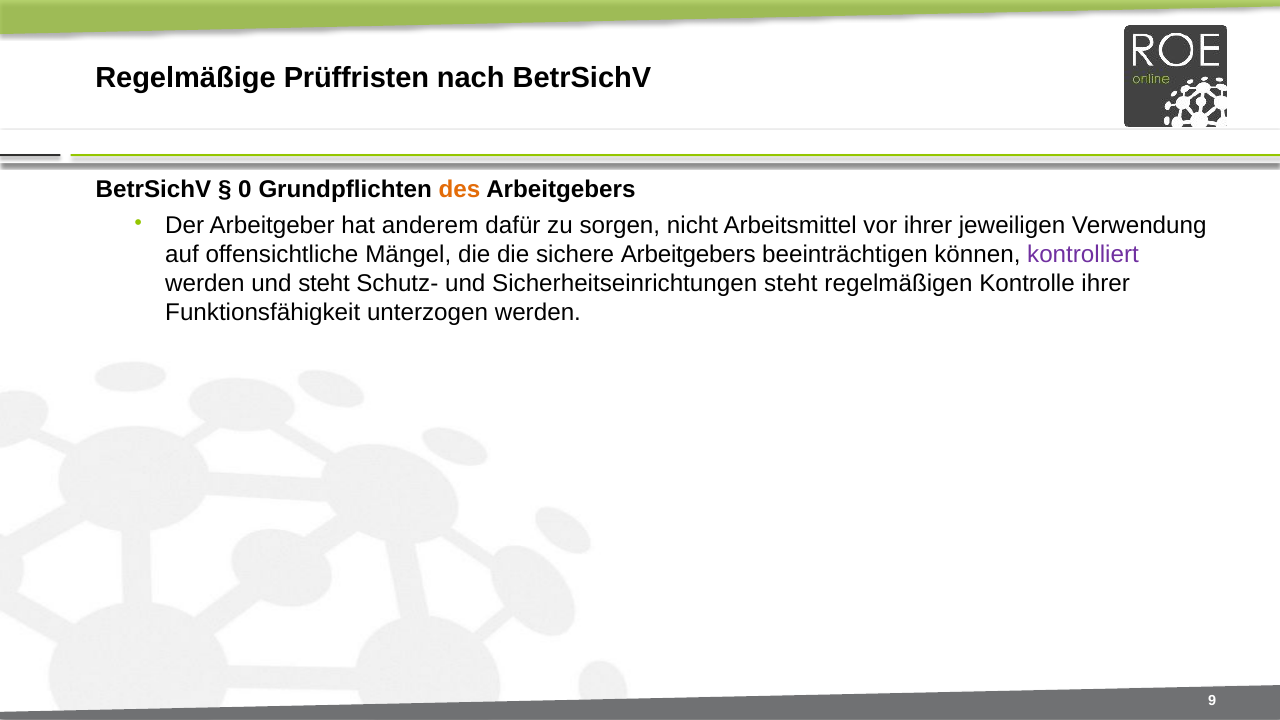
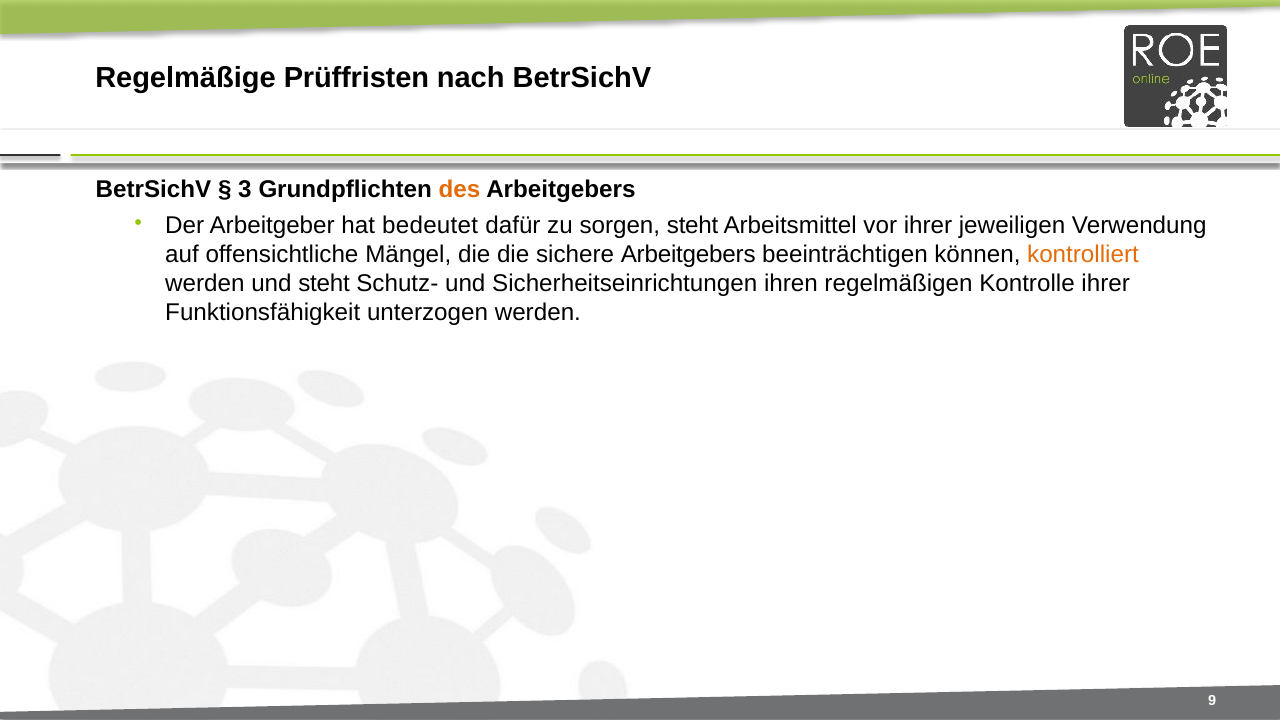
0: 0 -> 3
anderem: anderem -> bedeutet
sorgen nicht: nicht -> steht
kontrolliert colour: purple -> orange
Sicherheitseinrichtungen steht: steht -> ihren
